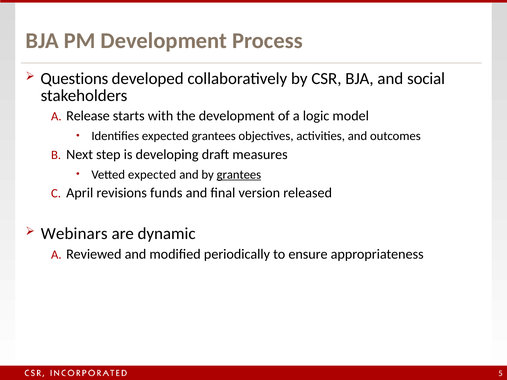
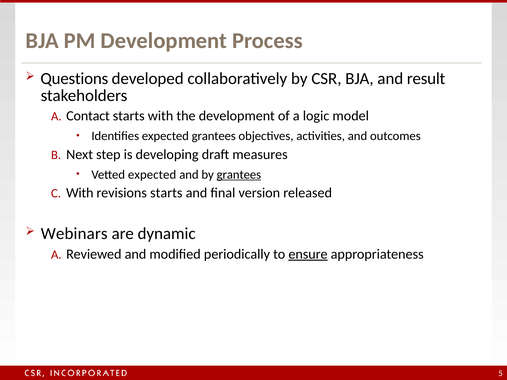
social: social -> result
Release: Release -> Contact
April at (80, 193): April -> With
revisions funds: funds -> starts
ensure underline: none -> present
